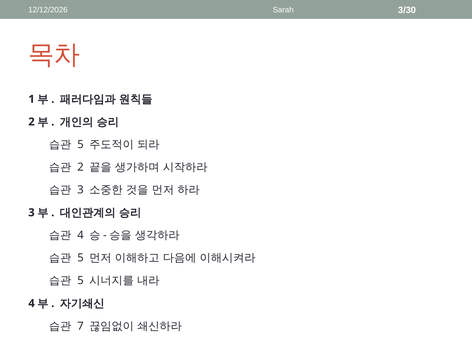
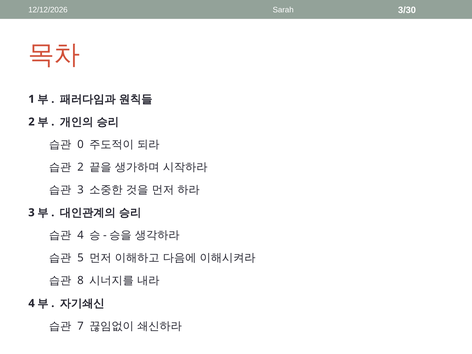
5 at (80, 144): 5 -> 0
5 at (80, 281): 5 -> 8
